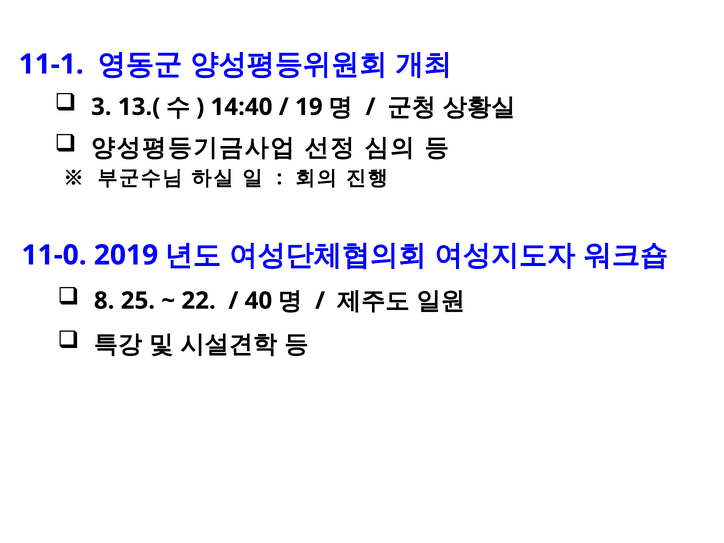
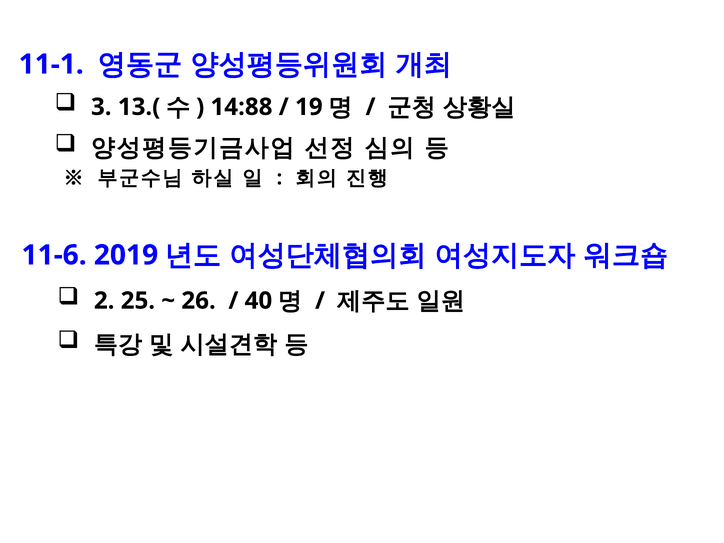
14:40: 14:40 -> 14:88
11-0: 11-0 -> 11-6
8: 8 -> 2
22: 22 -> 26
